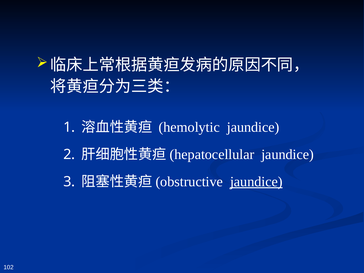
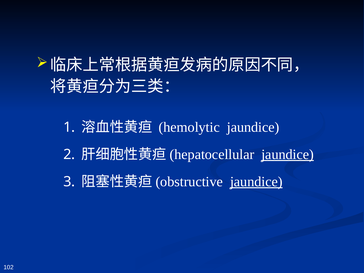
jaundice at (288, 154) underline: none -> present
